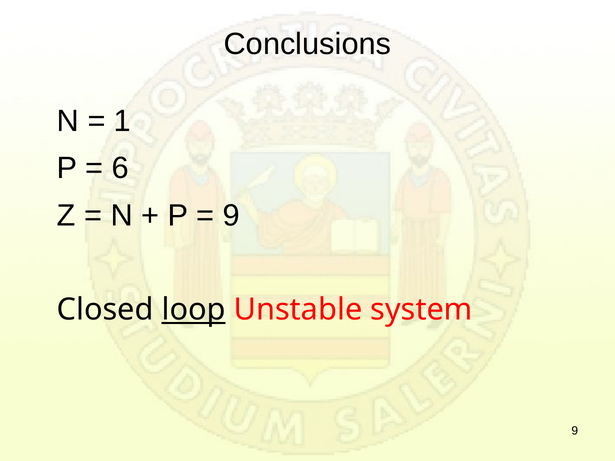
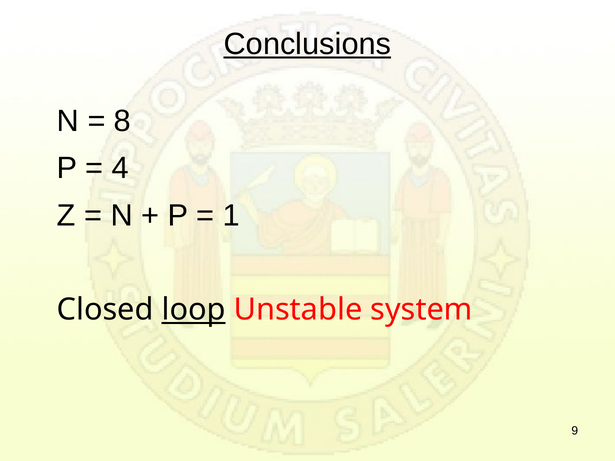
Conclusions underline: none -> present
1: 1 -> 8
6: 6 -> 4
9 at (231, 216): 9 -> 1
